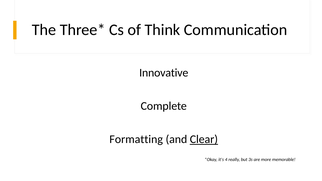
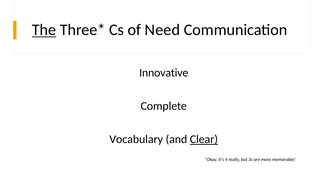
The underline: none -> present
Think: Think -> Need
Formatting: Formatting -> Vocabulary
